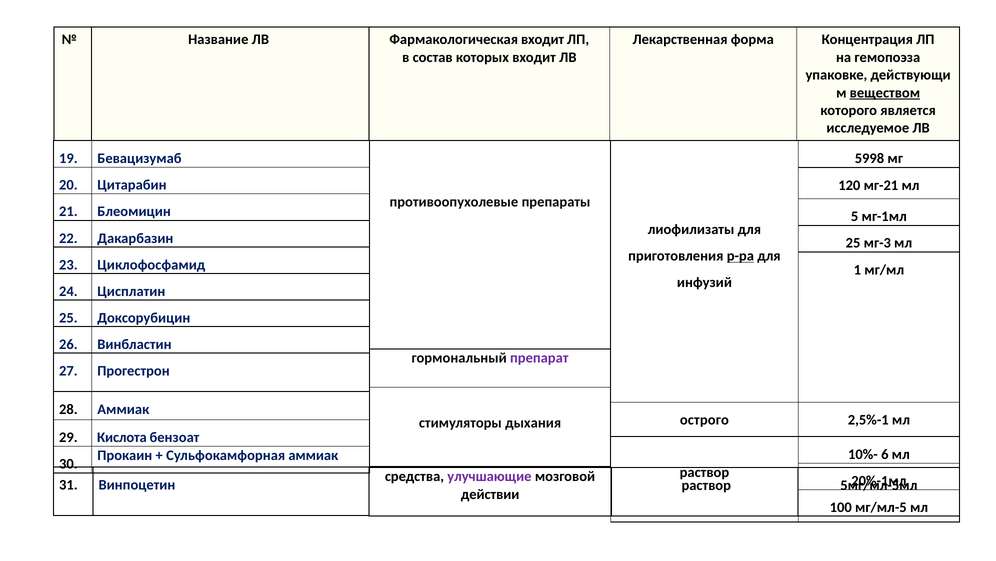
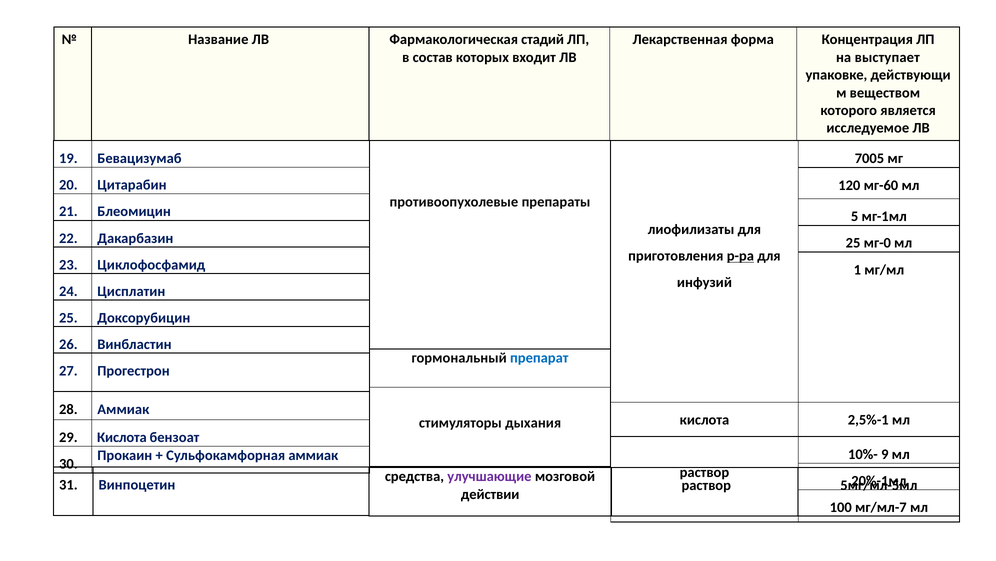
Фармакологическая входит: входит -> стадий
гемопоэза: гемопоэза -> выступает
веществом underline: present -> none
5998: 5998 -> 7005
мг-21: мг-21 -> мг-60
мг-3: мг-3 -> мг-0
препарат colour: purple -> blue
острого at (704, 420): острого -> кислота
6: 6 -> 9
мг/мл-5: мг/мл-5 -> мг/мл-7
